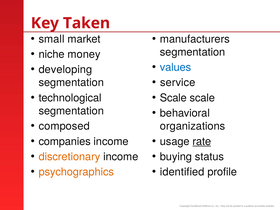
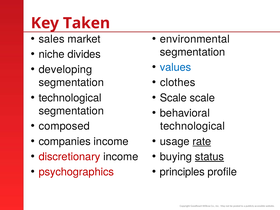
small: small -> sales
manufacturers: manufacturers -> environmental
money: money -> divides
service: service -> clothes
organizations at (193, 126): organizations -> technological
discretionary colour: orange -> red
status underline: none -> present
psychographics colour: orange -> red
identified: identified -> principles
